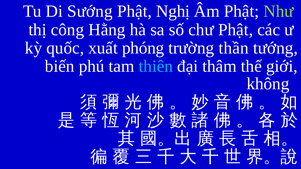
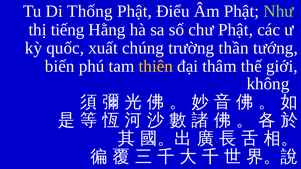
Sướng: Sướng -> Thống
Nghị: Nghị -> Điểu
công: công -> tiếng
phóng: phóng -> chúng
thiên colour: light blue -> yellow
